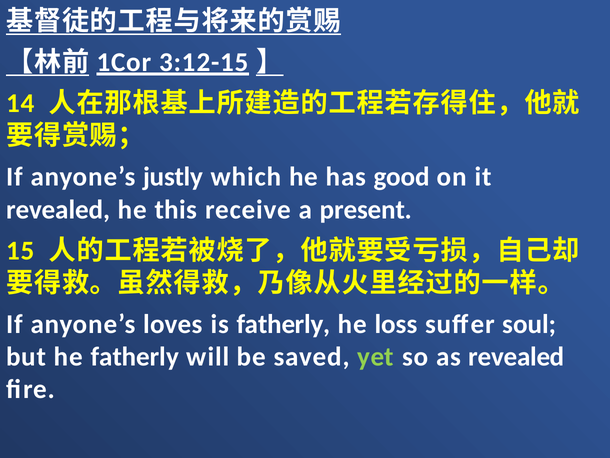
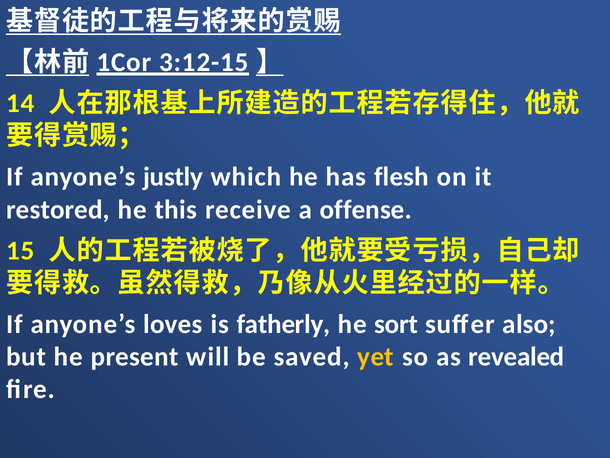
good: good -> flesh
revealed at (58, 209): revealed -> restored
present: present -> offense
loss: loss -> sort
soul: soul -> also
he fatherly: fatherly -> present
yet colour: light green -> yellow
